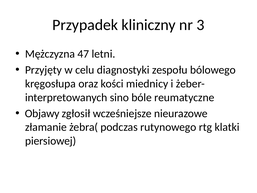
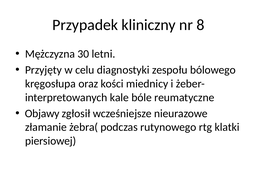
3: 3 -> 8
47: 47 -> 30
sino: sino -> kale
